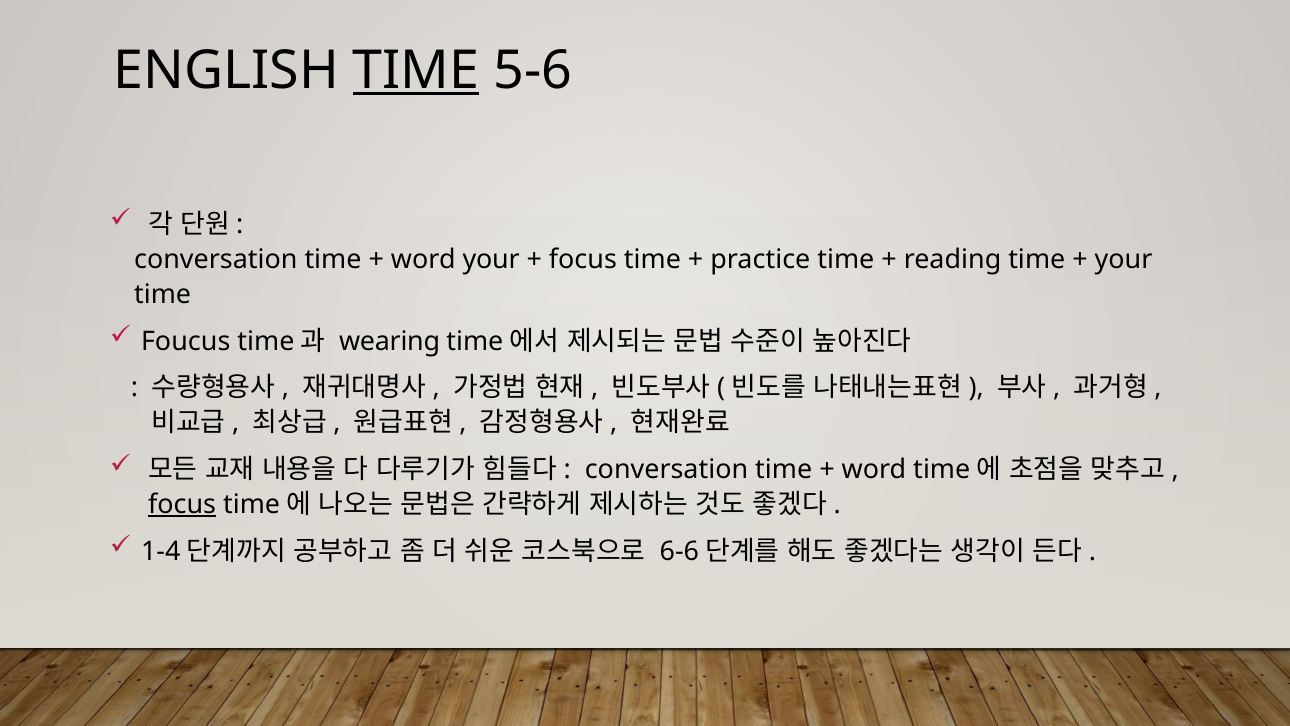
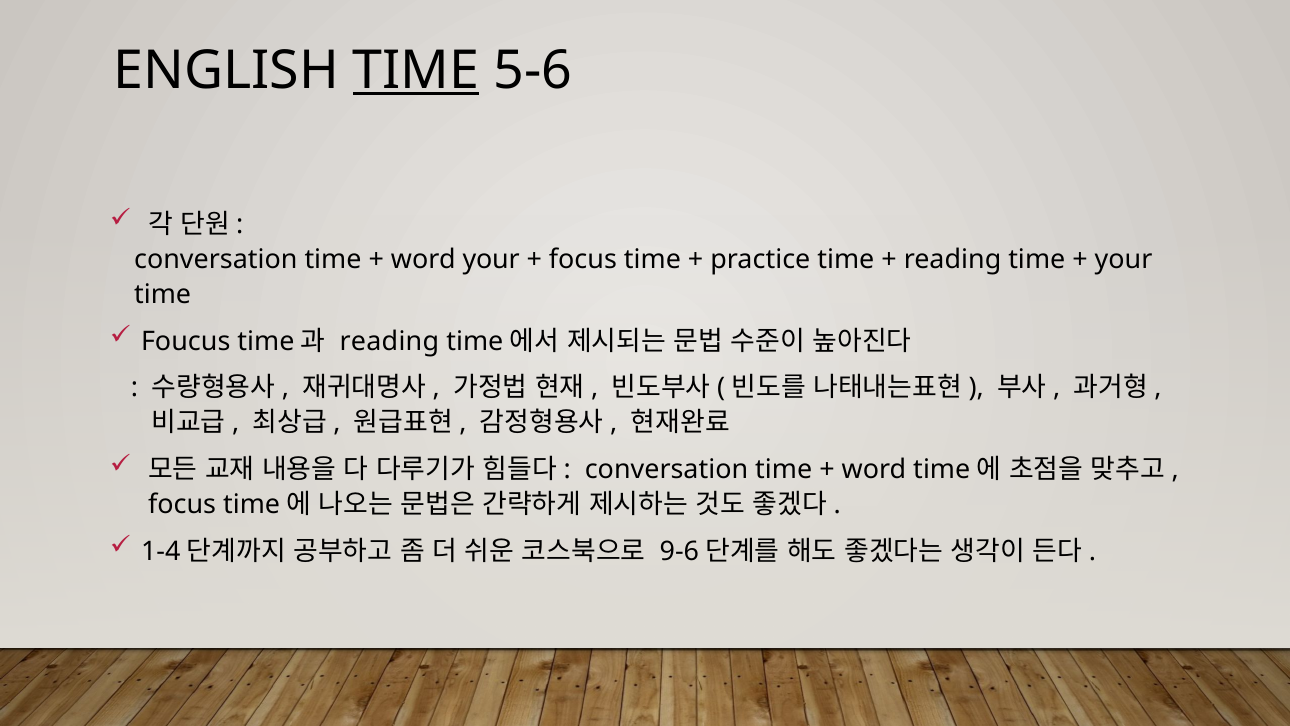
wearing at (390, 341): wearing -> reading
focus at (182, 504) underline: present -> none
6-6: 6-6 -> 9-6
